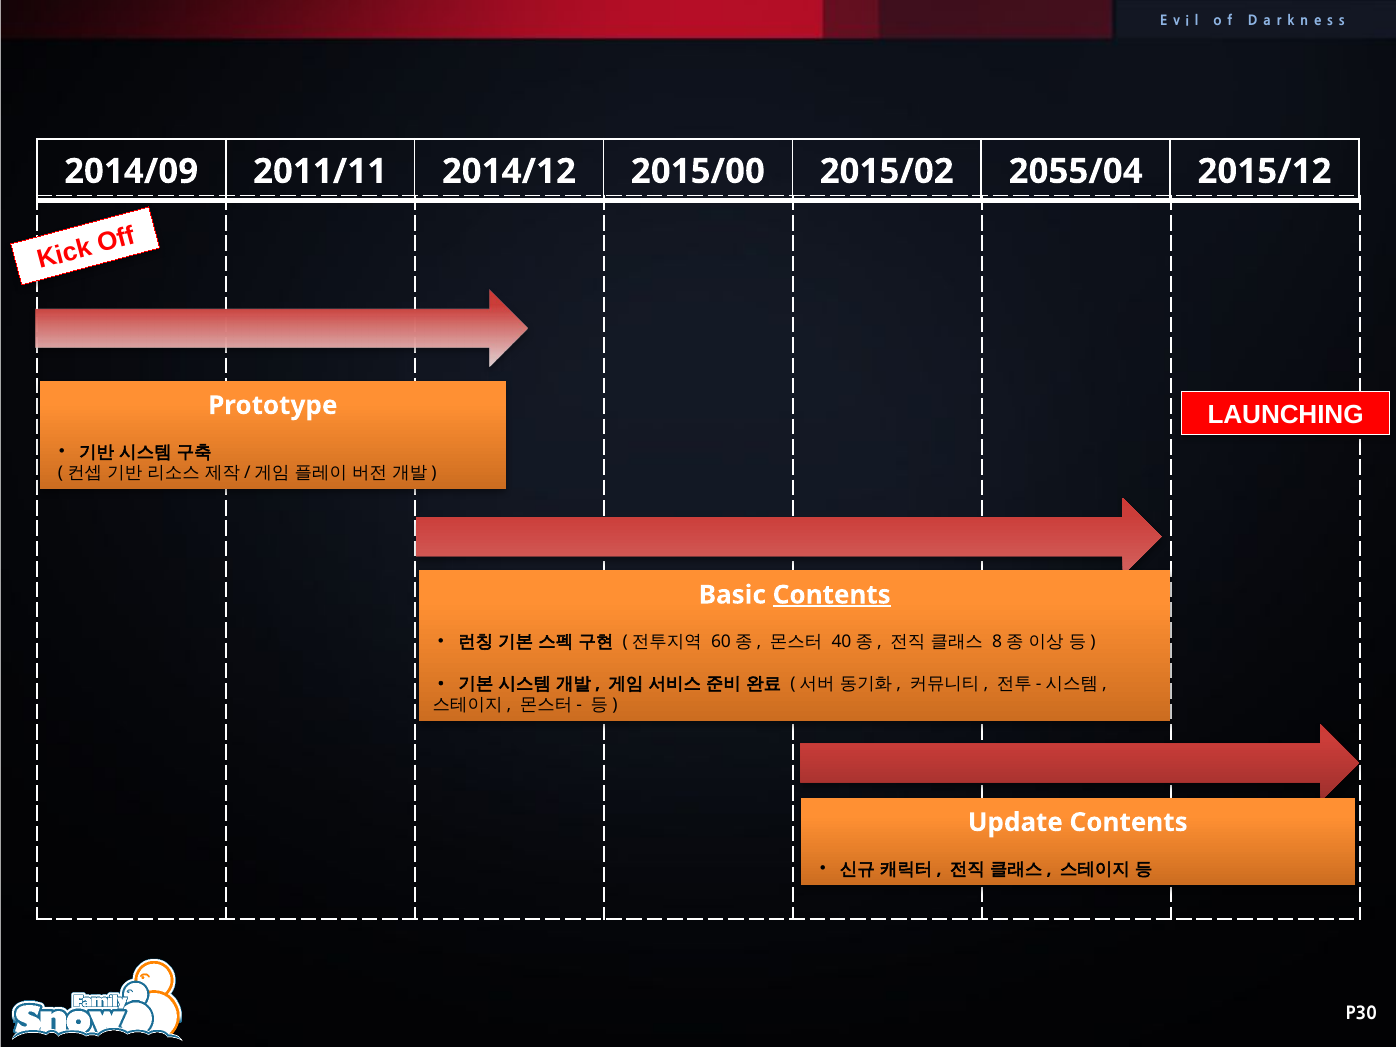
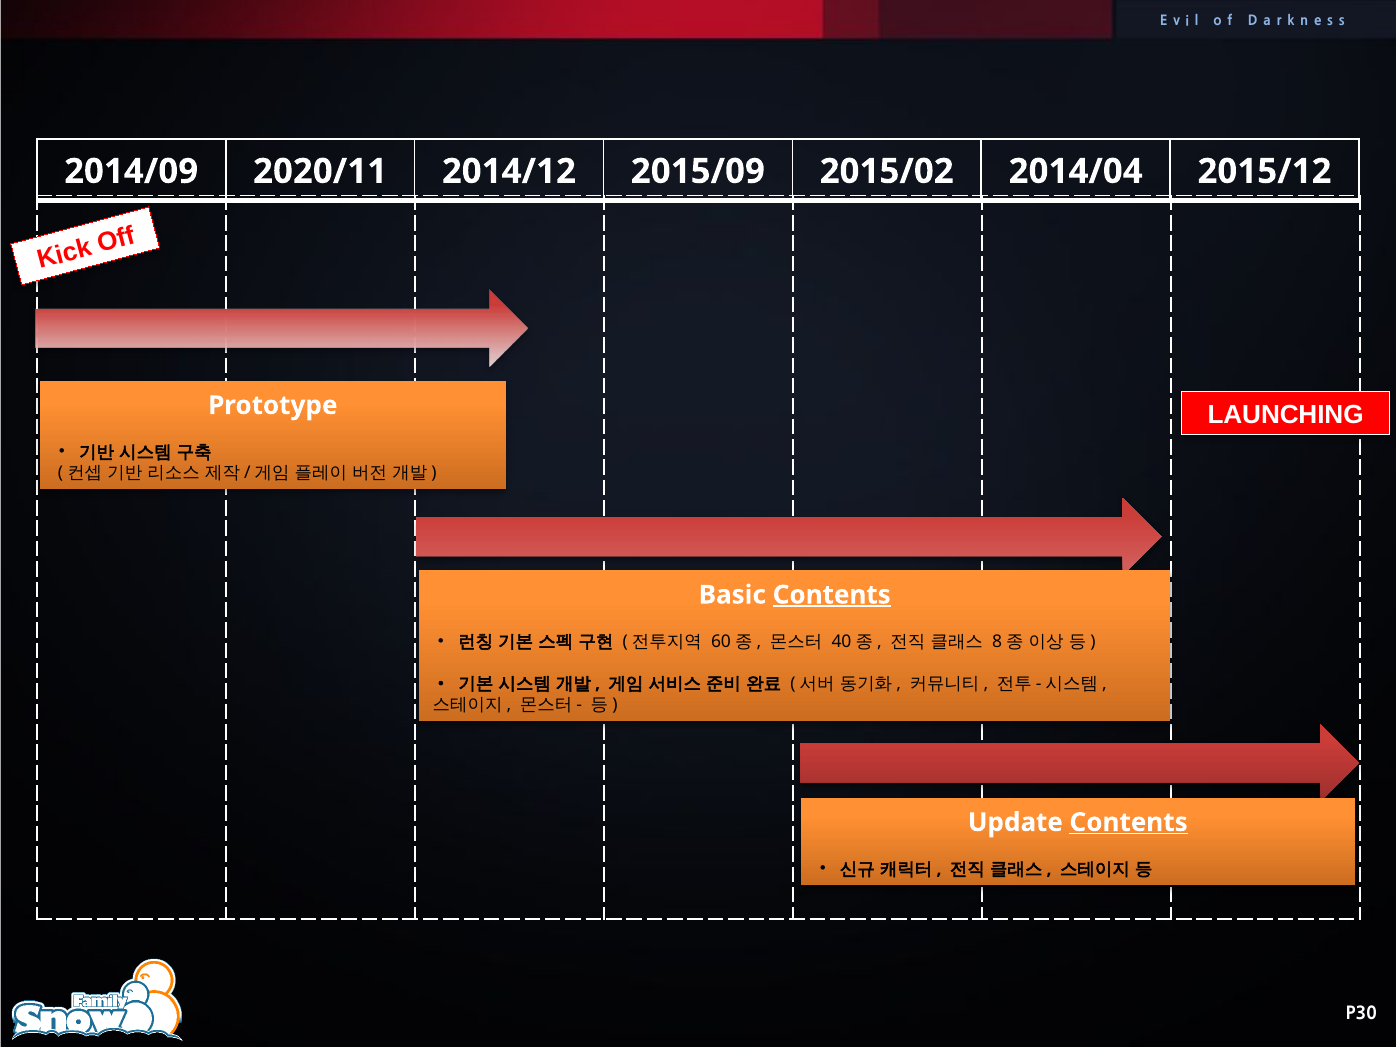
2011/11: 2011/11 -> 2020/11
2015/00: 2015/00 -> 2015/09
2055/04: 2055/04 -> 2014/04
Contents at (1129, 822) underline: none -> present
